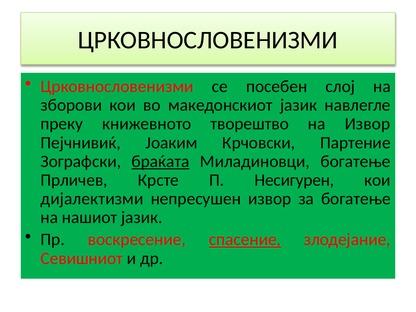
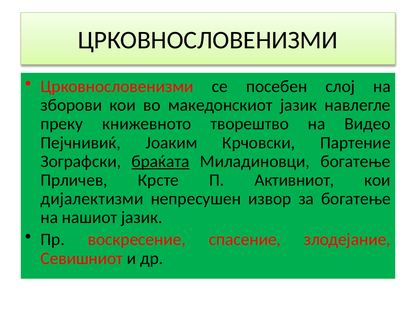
на Извор: Извор -> Видео
Несигурен: Несигурен -> Активниот
спасение underline: present -> none
